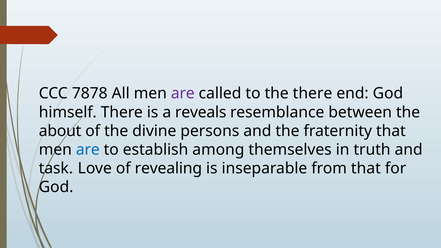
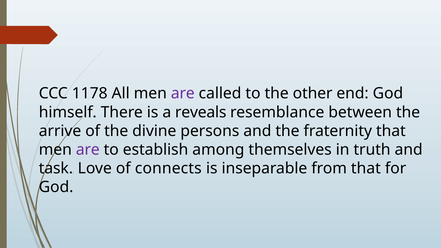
7878: 7878 -> 1178
the there: there -> other
about: about -> arrive
are at (88, 150) colour: blue -> purple
revealing: revealing -> connects
